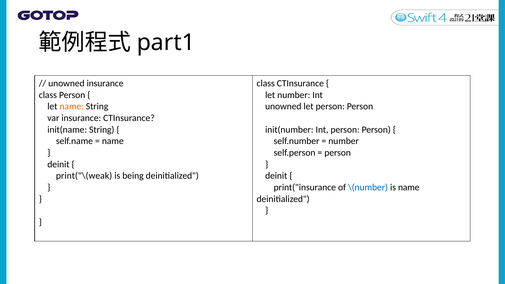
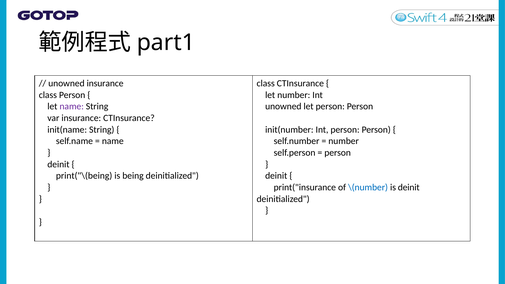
name at (72, 107) colour: orange -> purple
print("\(weak: print("\(weak -> print("\(being
is name: name -> deinit
